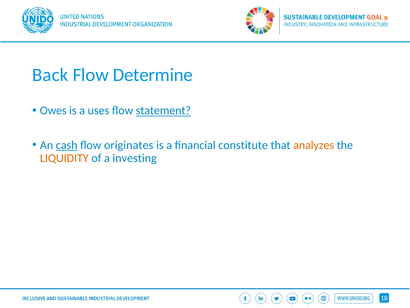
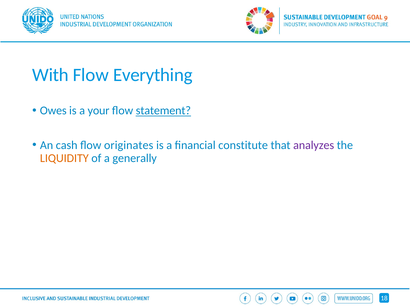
Back: Back -> With
Determine: Determine -> Everything
uses: uses -> your
cash underline: present -> none
analyzes colour: orange -> purple
investing: investing -> generally
